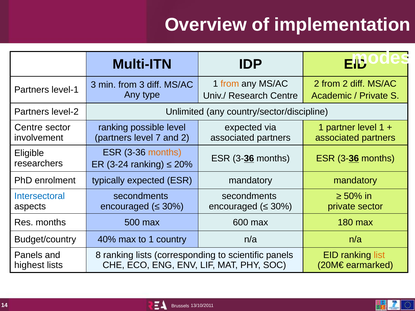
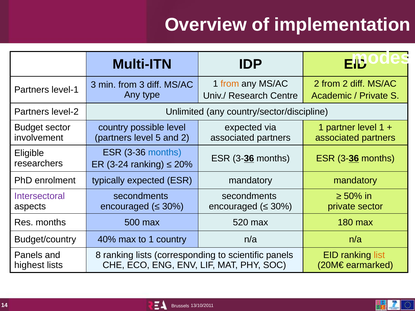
Centre at (29, 128): Centre -> Budget
ranking at (113, 128): ranking -> country
7: 7 -> 5
months at (165, 152) colour: orange -> blue
Intersectoral colour: blue -> purple
600: 600 -> 520
